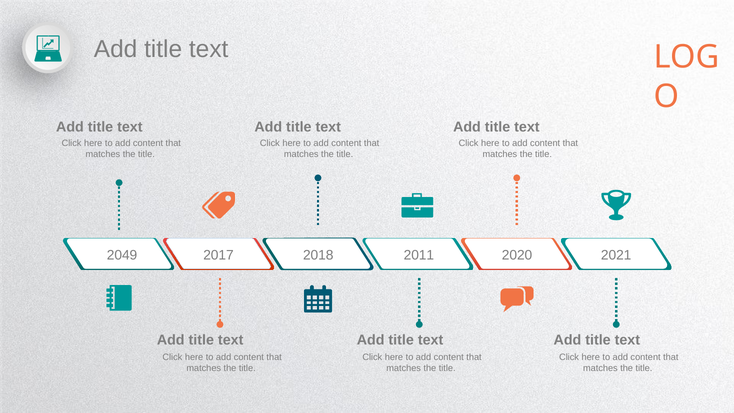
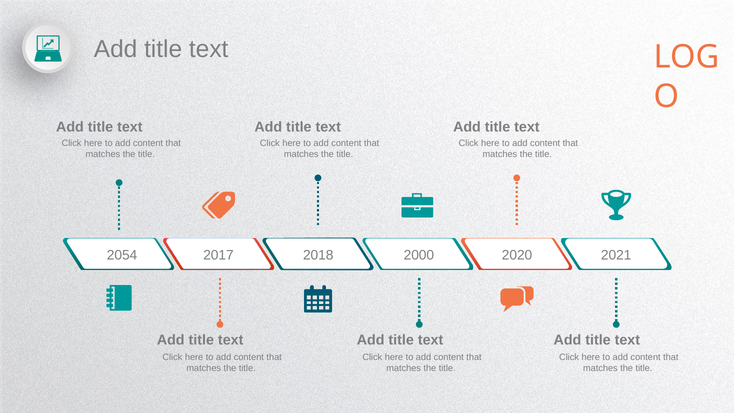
2049: 2049 -> 2054
2011: 2011 -> 2000
